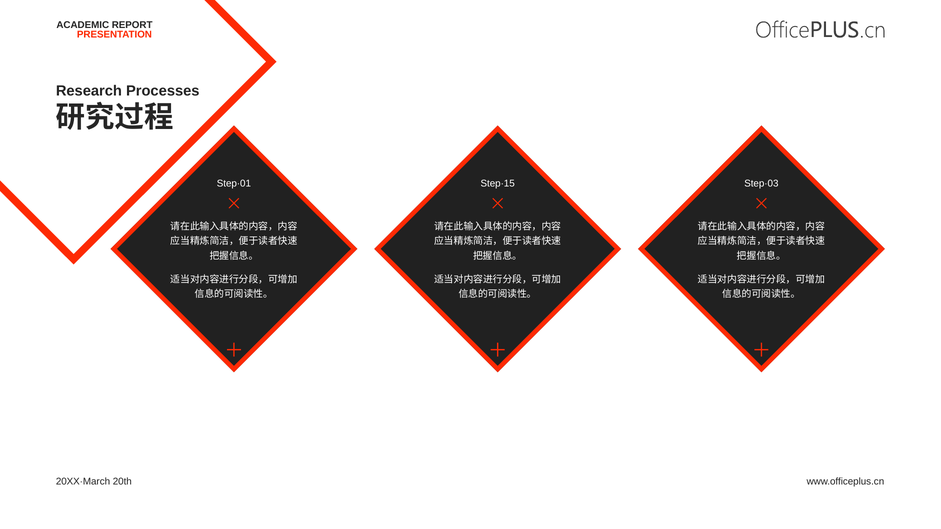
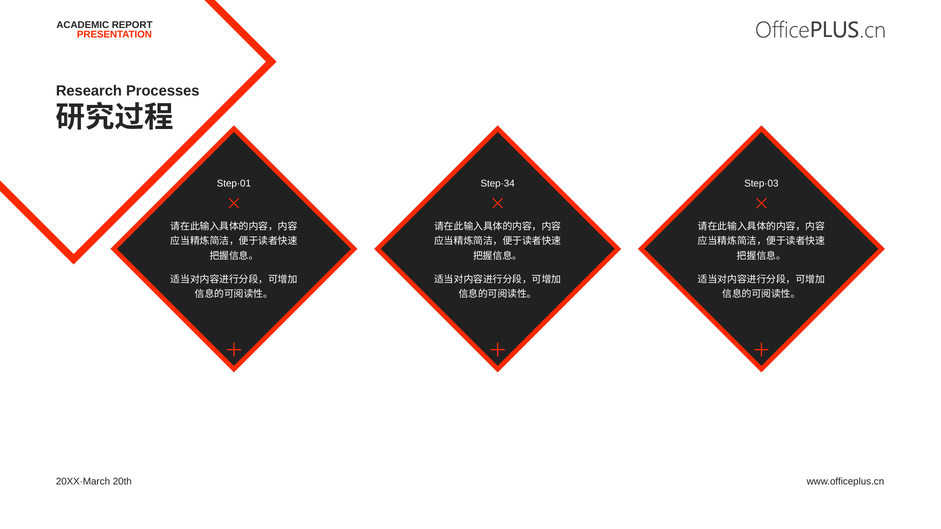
Step·15: Step·15 -> Step·34
